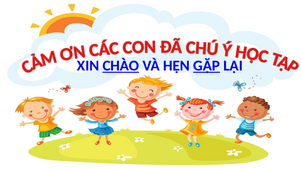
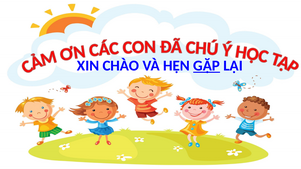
CHÀO underline: present -> none
